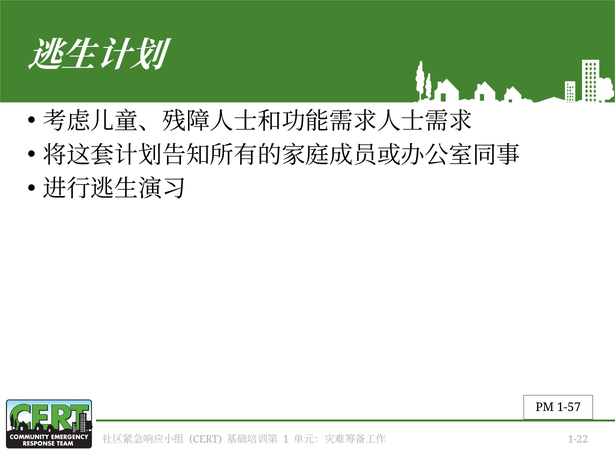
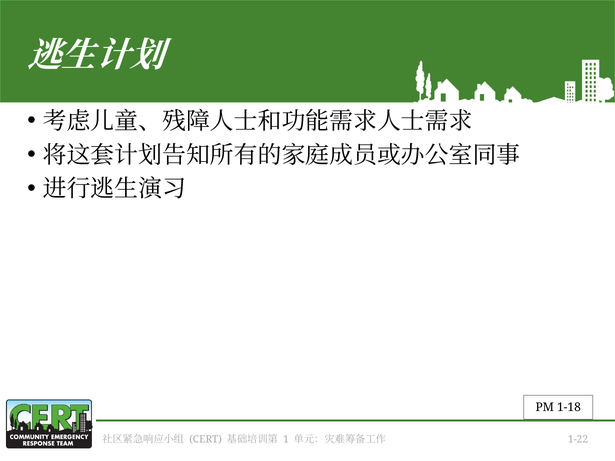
1-57: 1-57 -> 1-18
